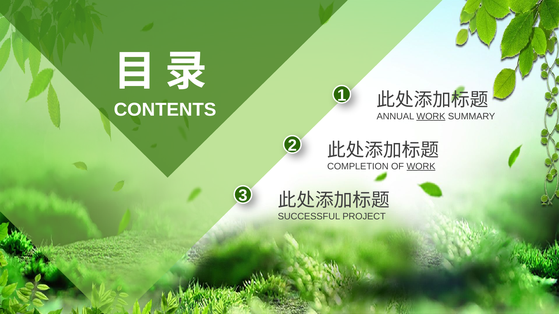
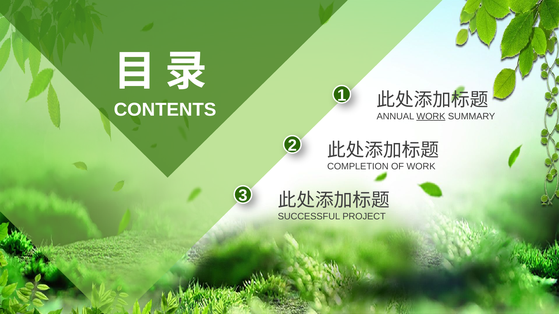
WORK at (421, 167) underline: present -> none
